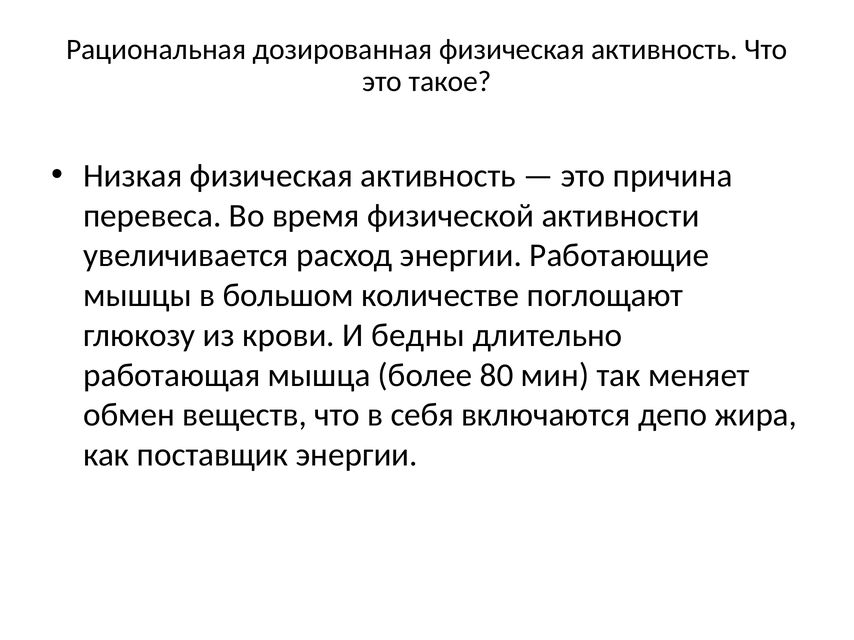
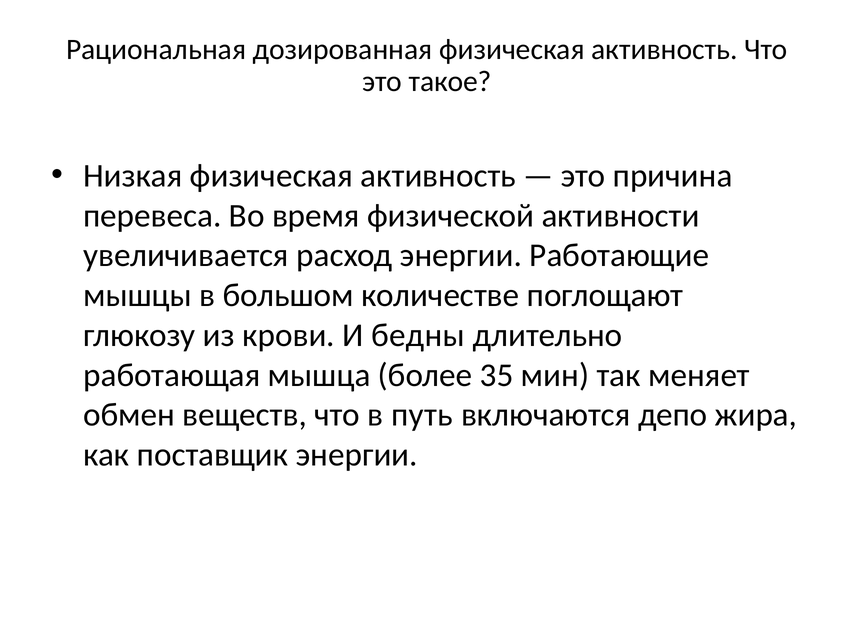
80: 80 -> 35
себя: себя -> путь
